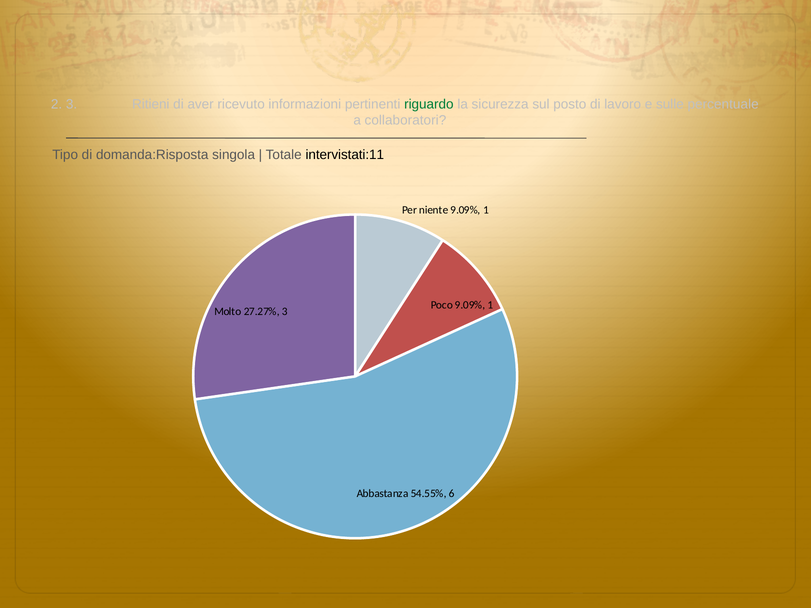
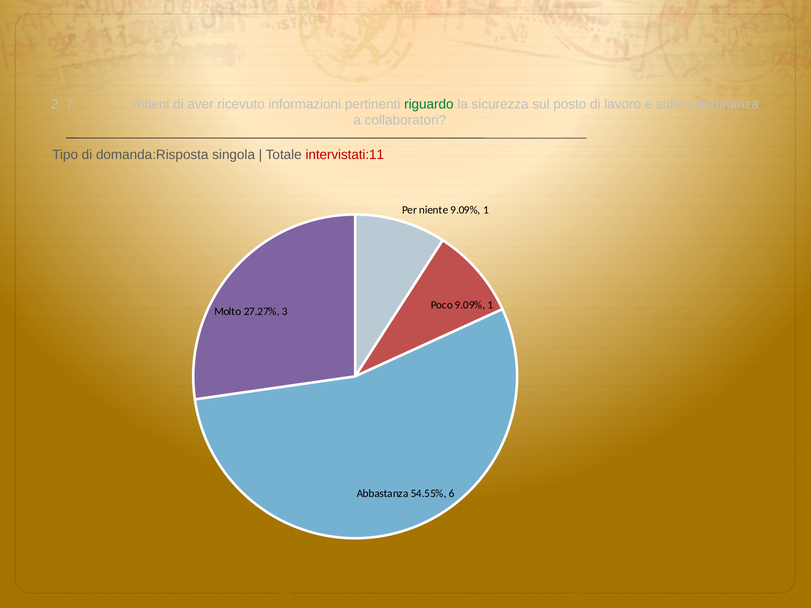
2 3: 3 -> 7
percentuale: percentuale -> cittadinanza
intervistati:11 colour: black -> red
